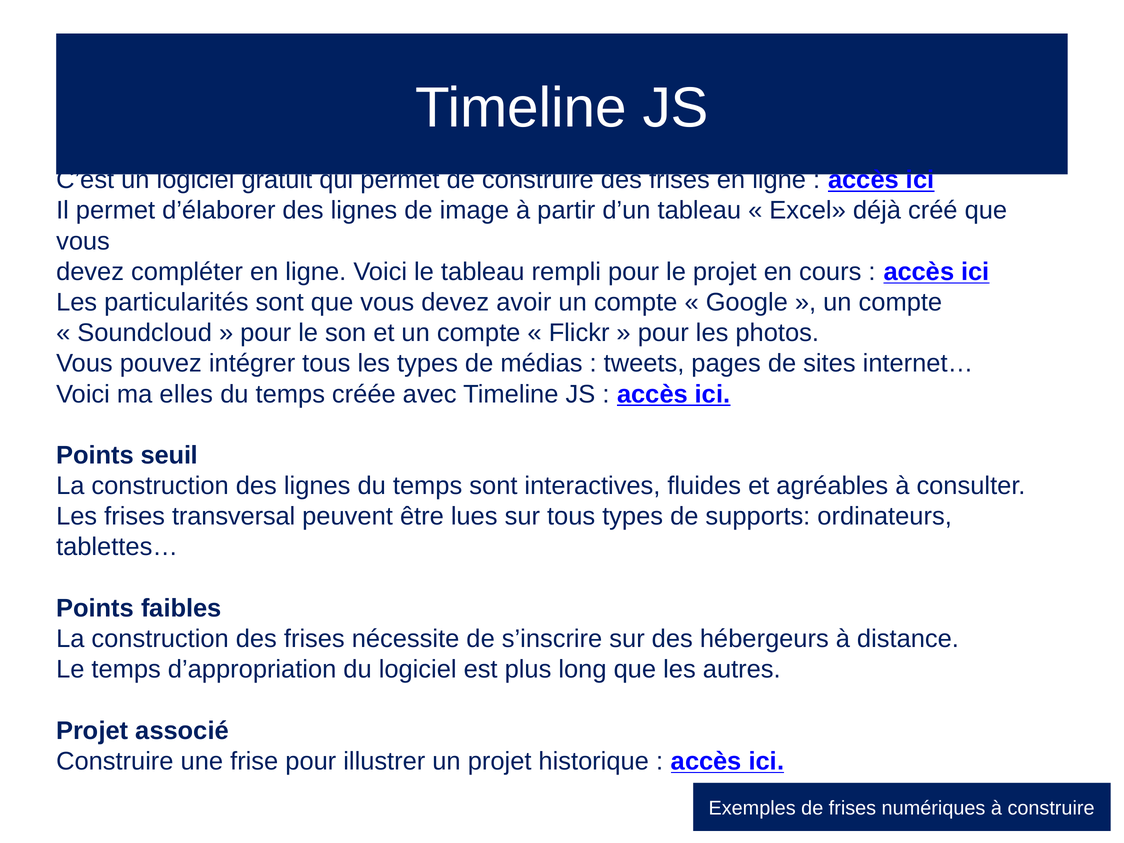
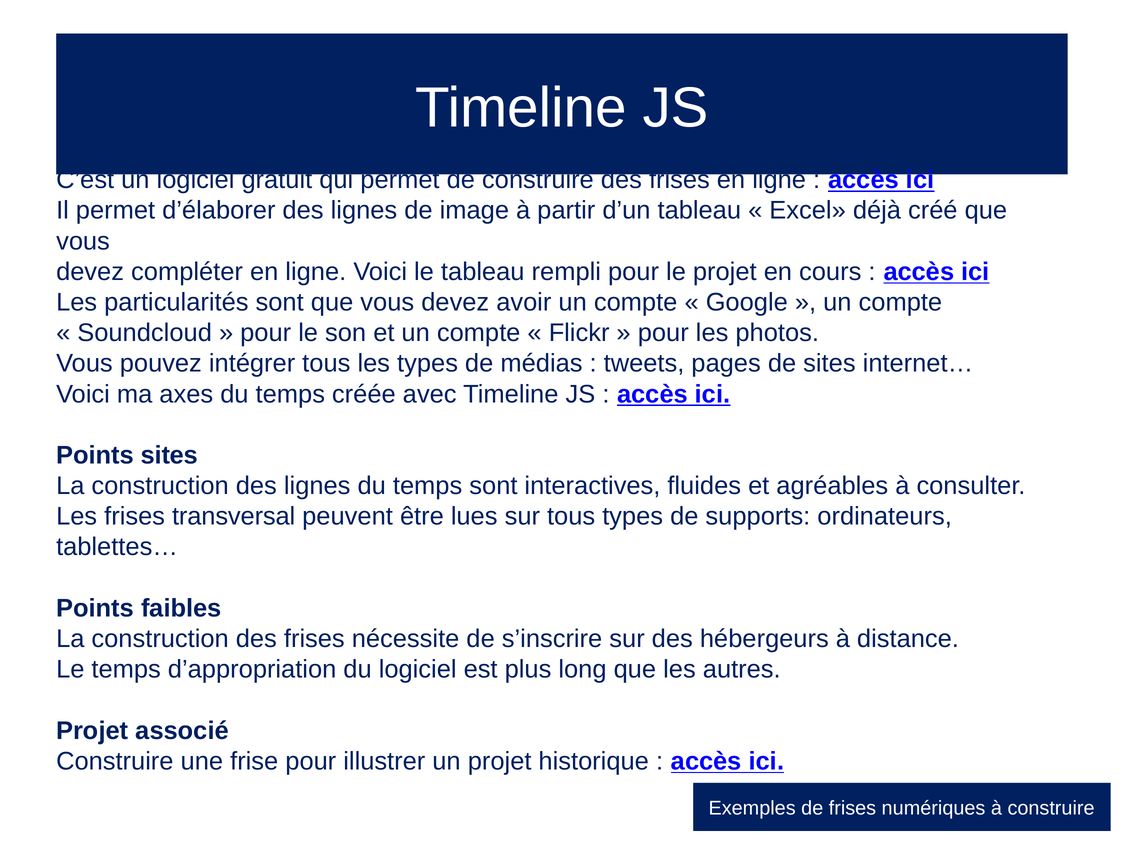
elles: elles -> axes
Points seuil: seuil -> sites
